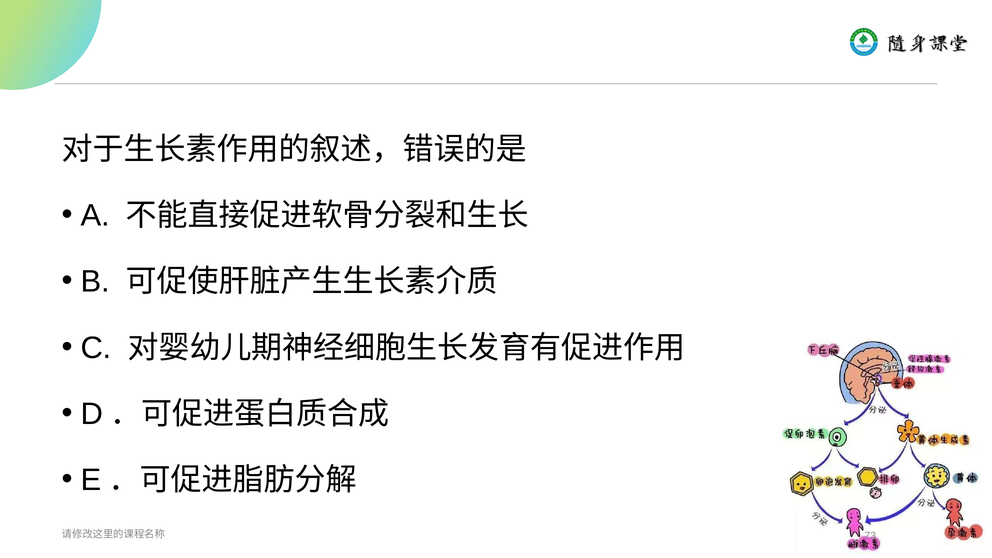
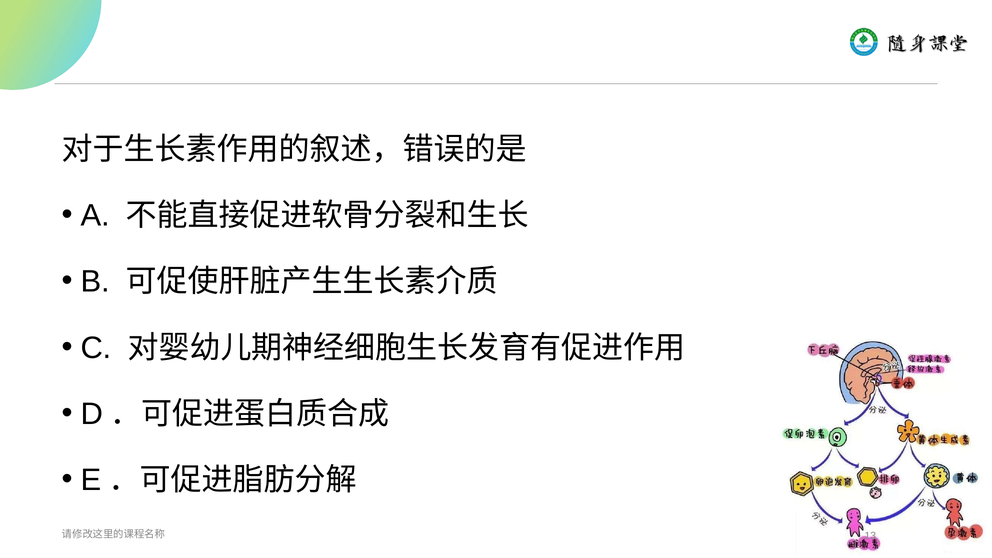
73: 73 -> 13
